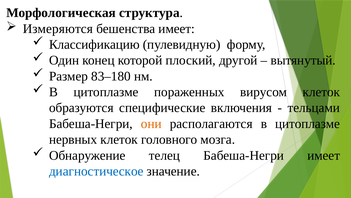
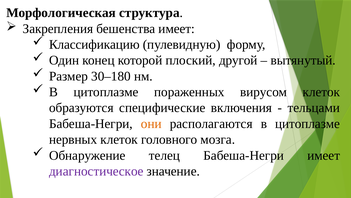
Измеряются: Измеряются -> Закрепления
83–180: 83–180 -> 30–180
диагностическое colour: blue -> purple
